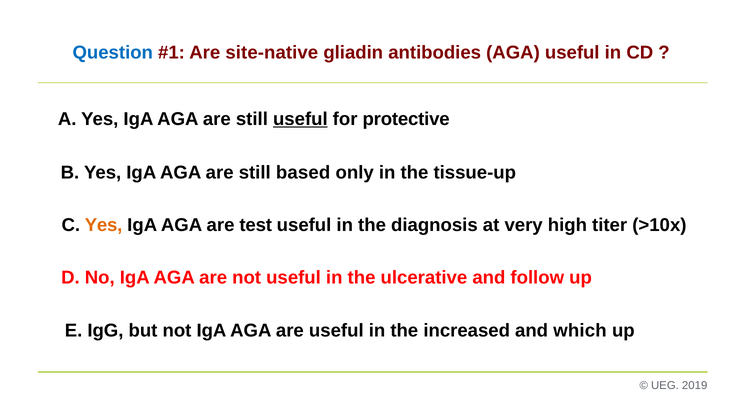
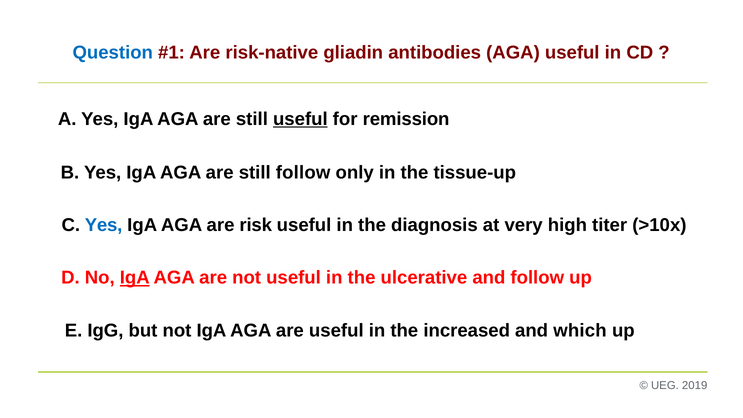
site-native: site-native -> risk-native
protective: protective -> remission
still based: based -> follow
Yes at (104, 225) colour: orange -> blue
test: test -> risk
IgA at (135, 278) underline: none -> present
